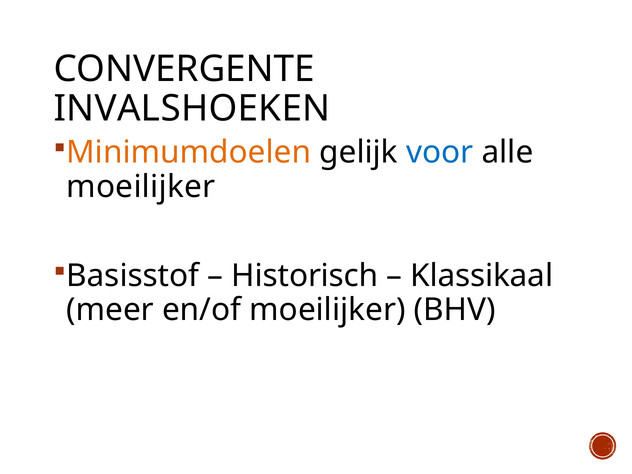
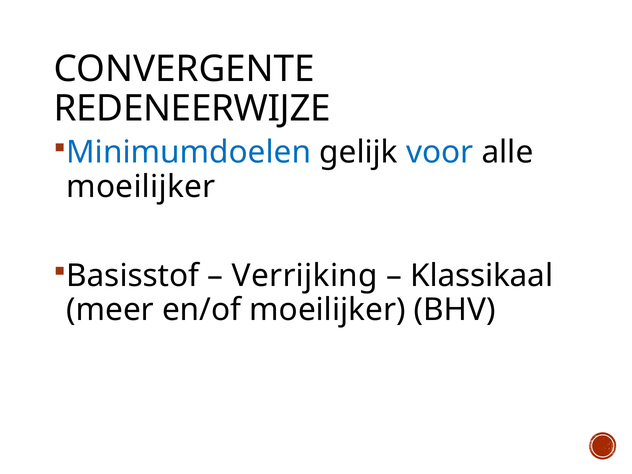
INVALSHOEKEN: INVALSHOEKEN -> REDENEERWIJZE
Minimumdoelen colour: orange -> blue
Historisch: Historisch -> Verrijking
